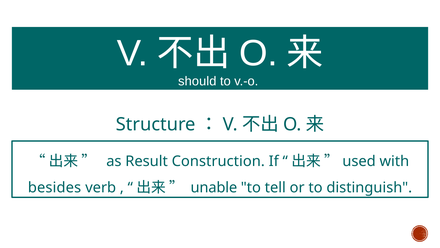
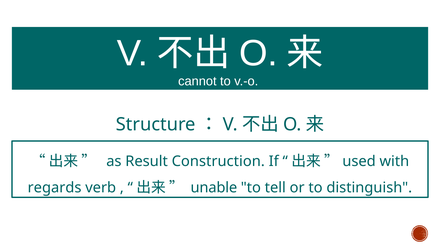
should: should -> cannot
besides: besides -> regards
